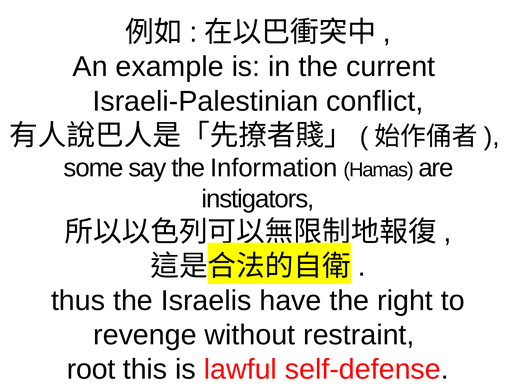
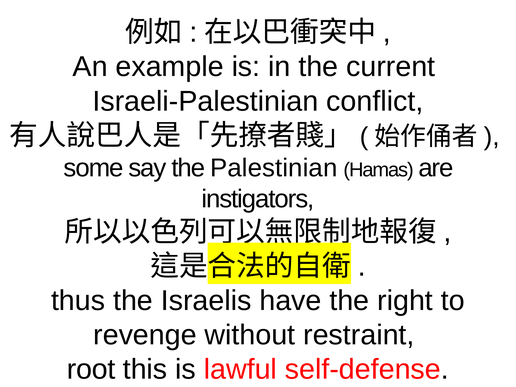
Information: Information -> Palestinian
